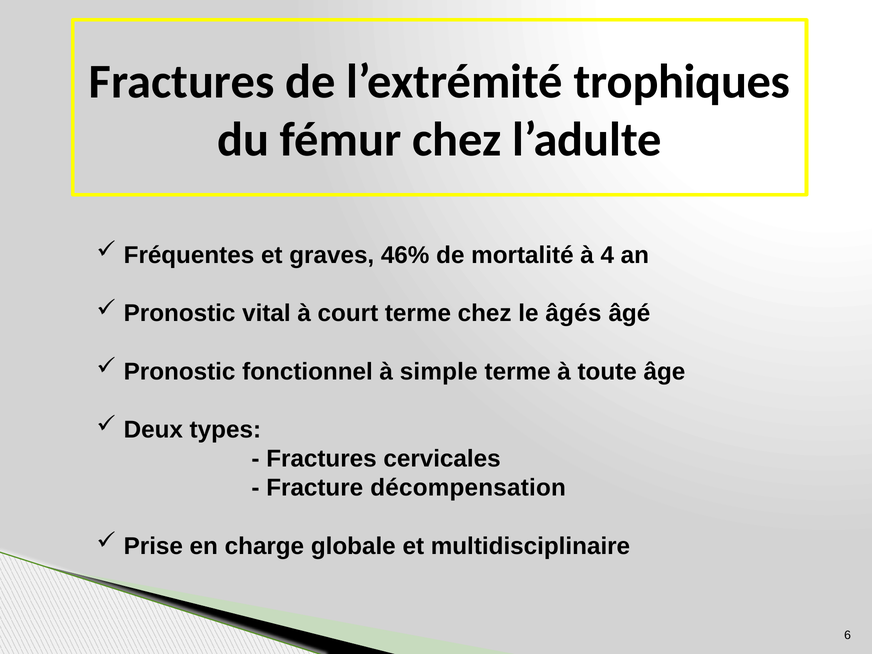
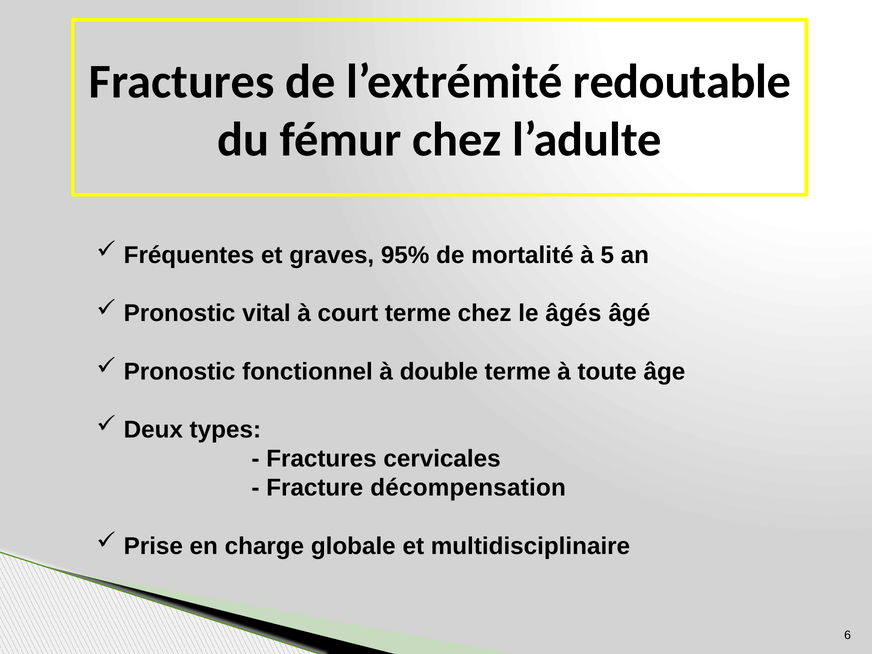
trophiques: trophiques -> redoutable
46%: 46% -> 95%
4: 4 -> 5
simple: simple -> double
